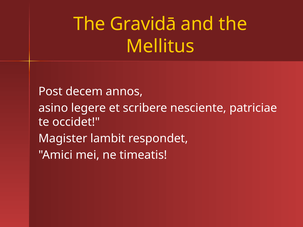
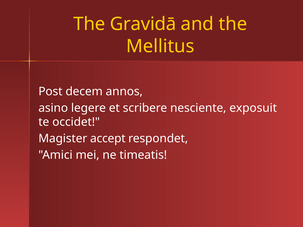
patriciae: patriciae -> exposuit
lambit: lambit -> accept
